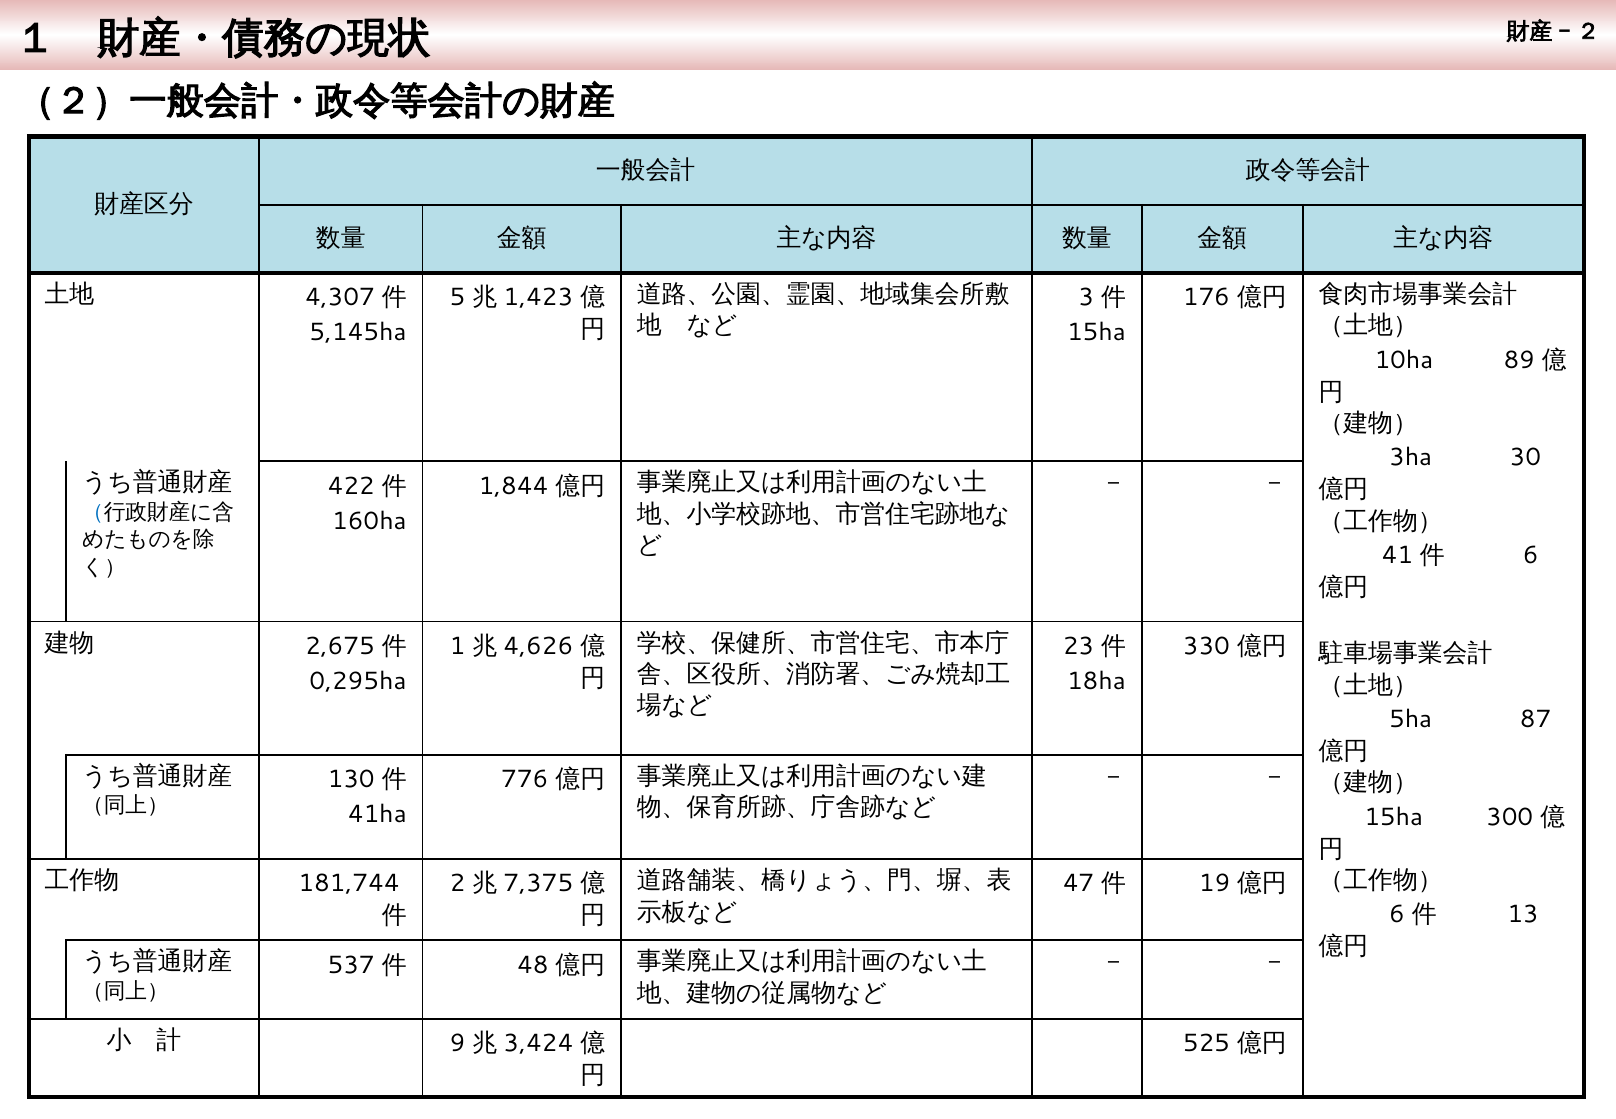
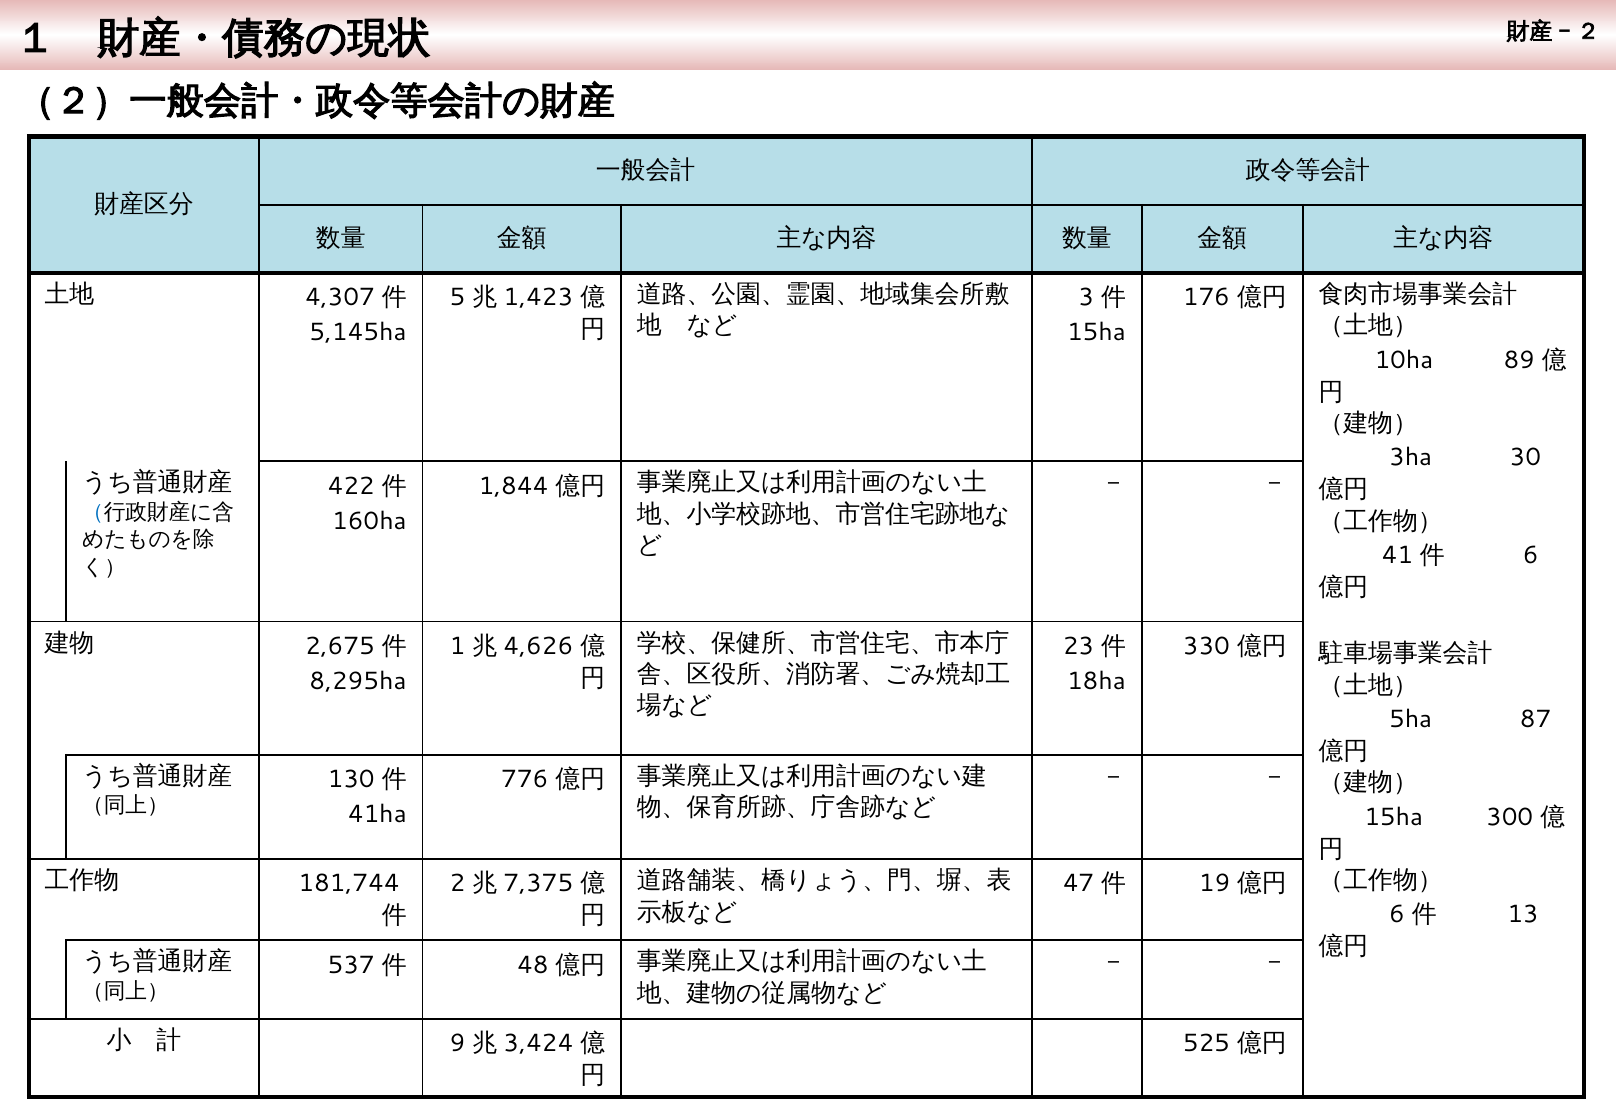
0,295ha: 0,295ha -> 8,295ha
